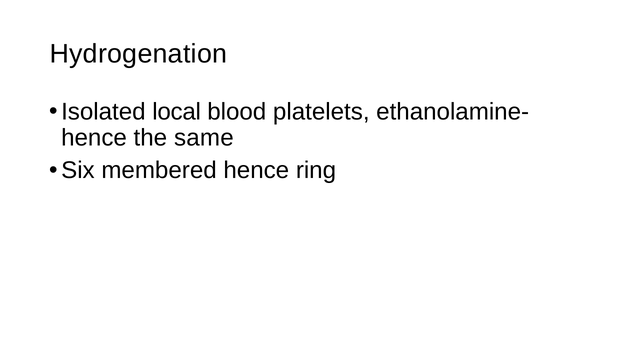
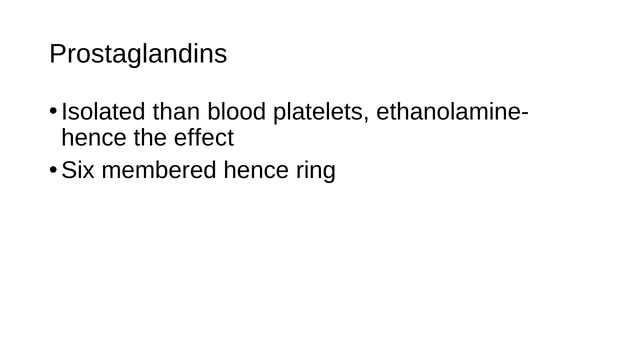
Hydrogenation: Hydrogenation -> Prostaglandins
local: local -> than
same: same -> effect
